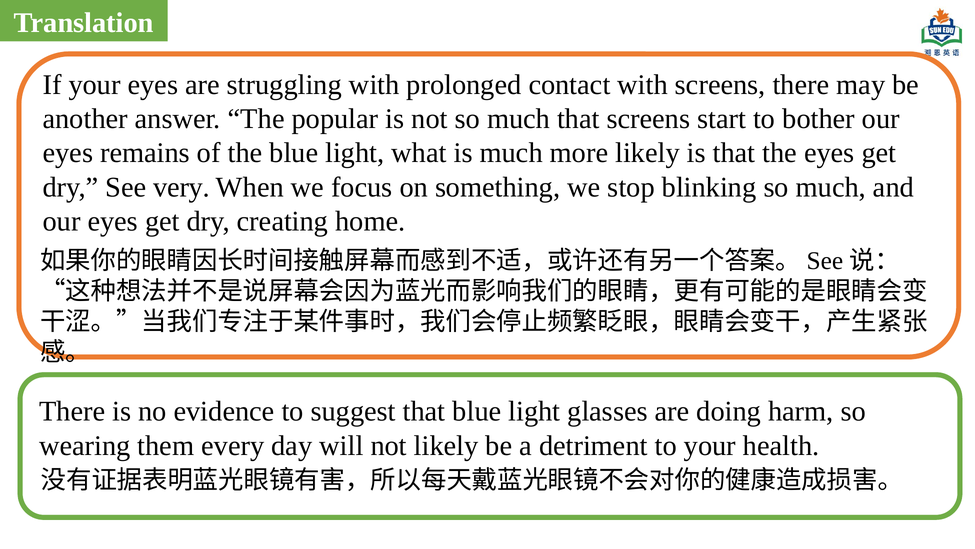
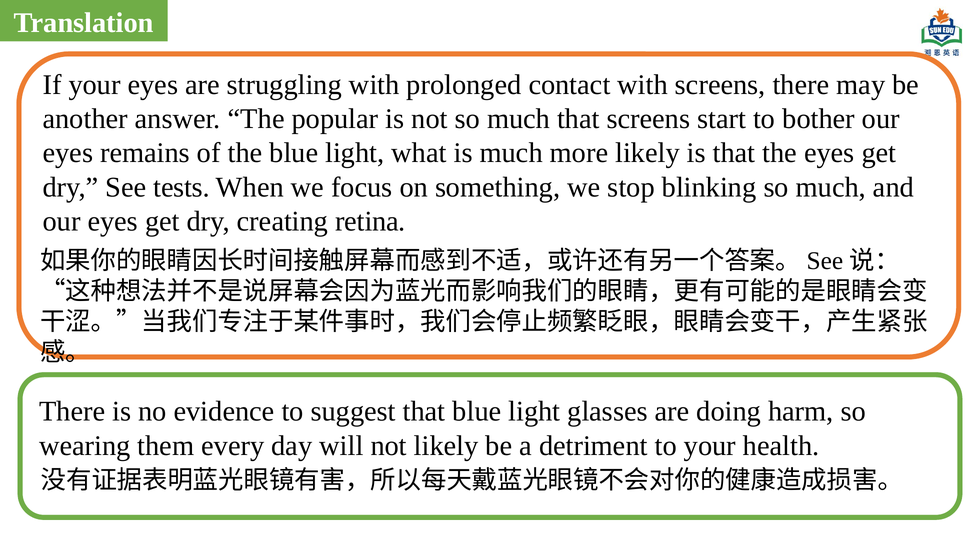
very: very -> tests
home: home -> retina
